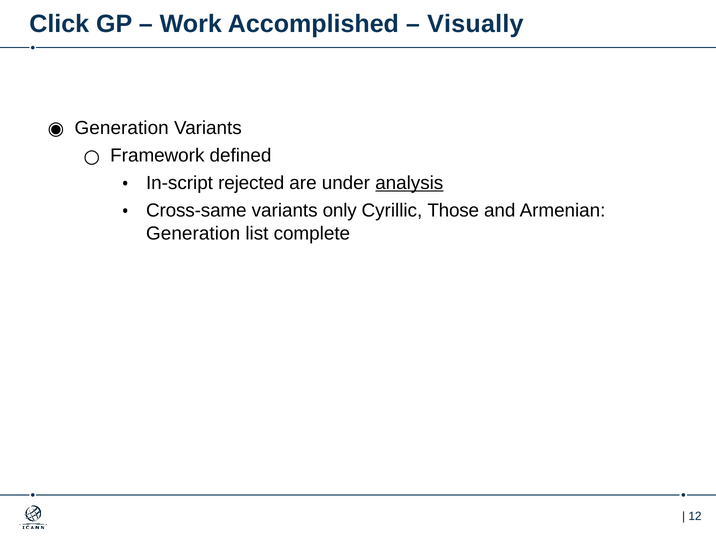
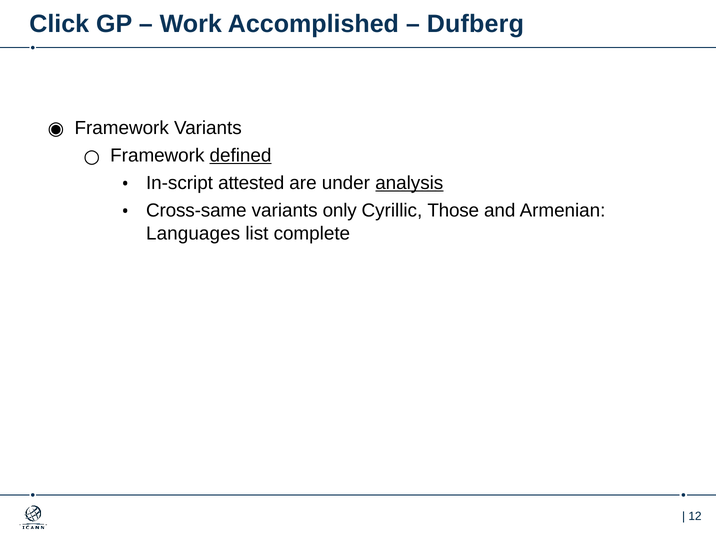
Visually: Visually -> Dufberg
Generation at (122, 128): Generation -> Framework
defined underline: none -> present
rejected: rejected -> attested
Generation at (193, 233): Generation -> Languages
